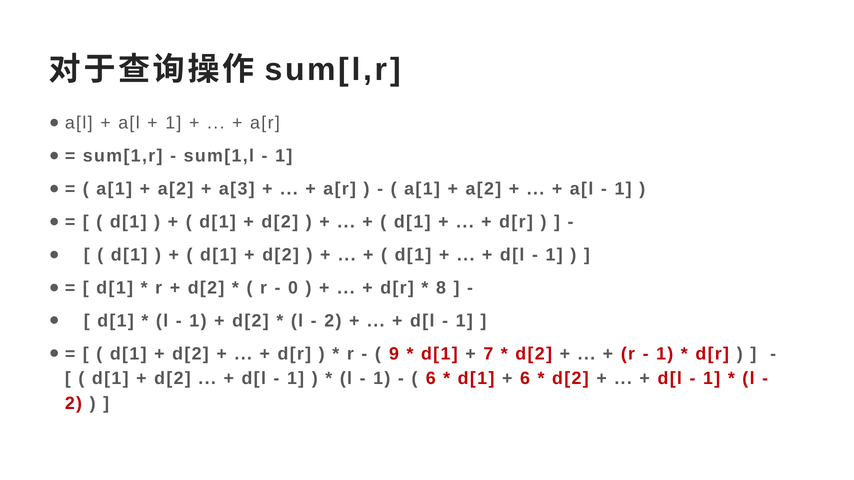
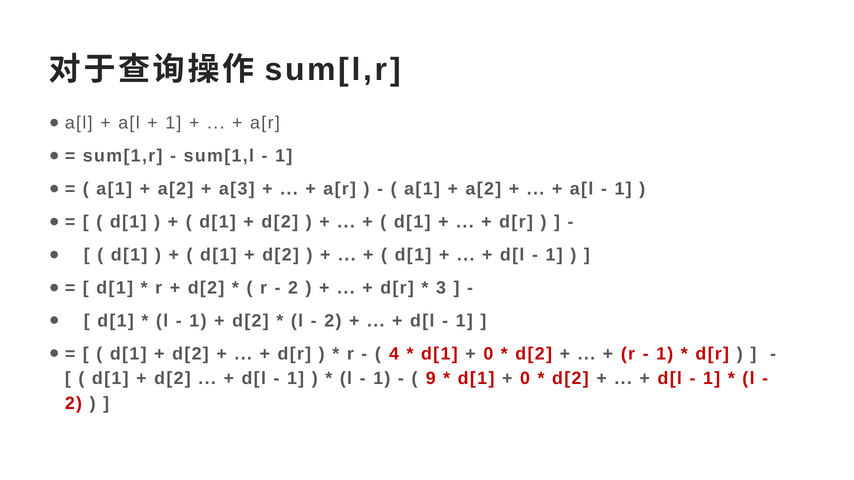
0 at (293, 288): 0 -> 2
8: 8 -> 3
9: 9 -> 4
7 at (488, 354): 7 -> 0
6 at (431, 379): 6 -> 9
6 at (525, 379): 6 -> 0
